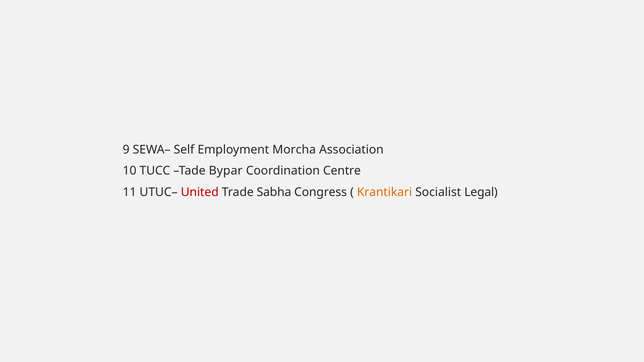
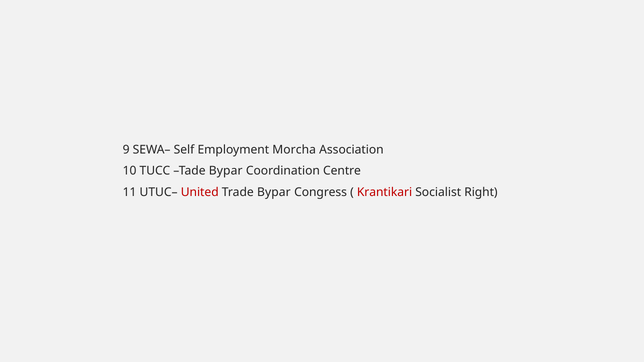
Trade Sabha: Sabha -> Bypar
Krantikari colour: orange -> red
Legal: Legal -> Right
